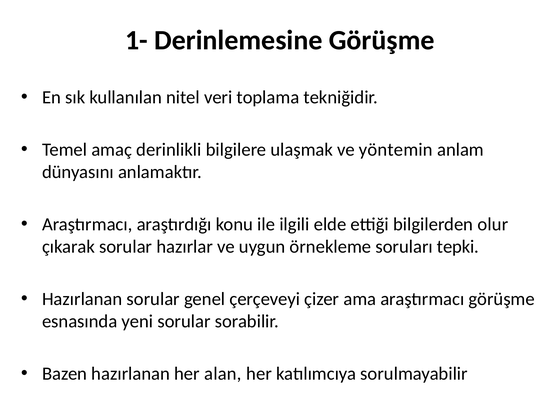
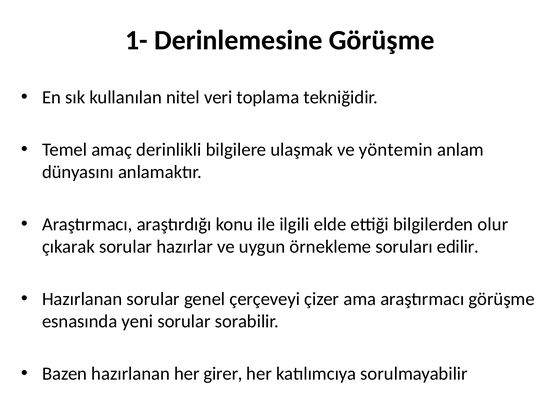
tepki: tepki -> edilir
alan: alan -> girer
